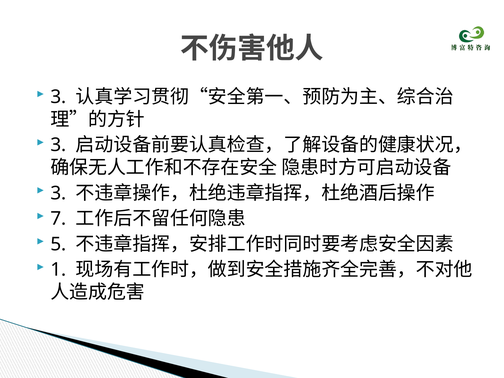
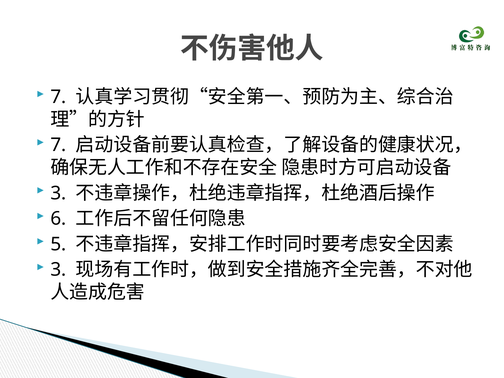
3 at (58, 97): 3 -> 7
3 at (58, 145): 3 -> 7
7: 7 -> 6
1 at (58, 270): 1 -> 3
